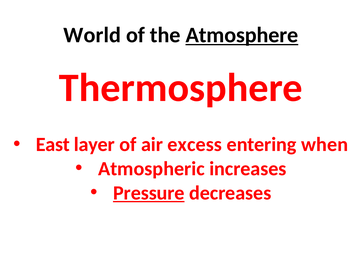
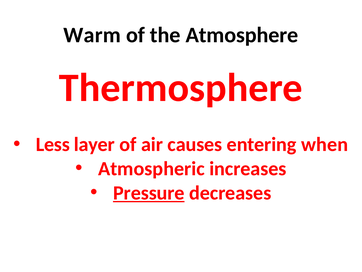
World: World -> Warm
Atmosphere underline: present -> none
East: East -> Less
excess: excess -> causes
